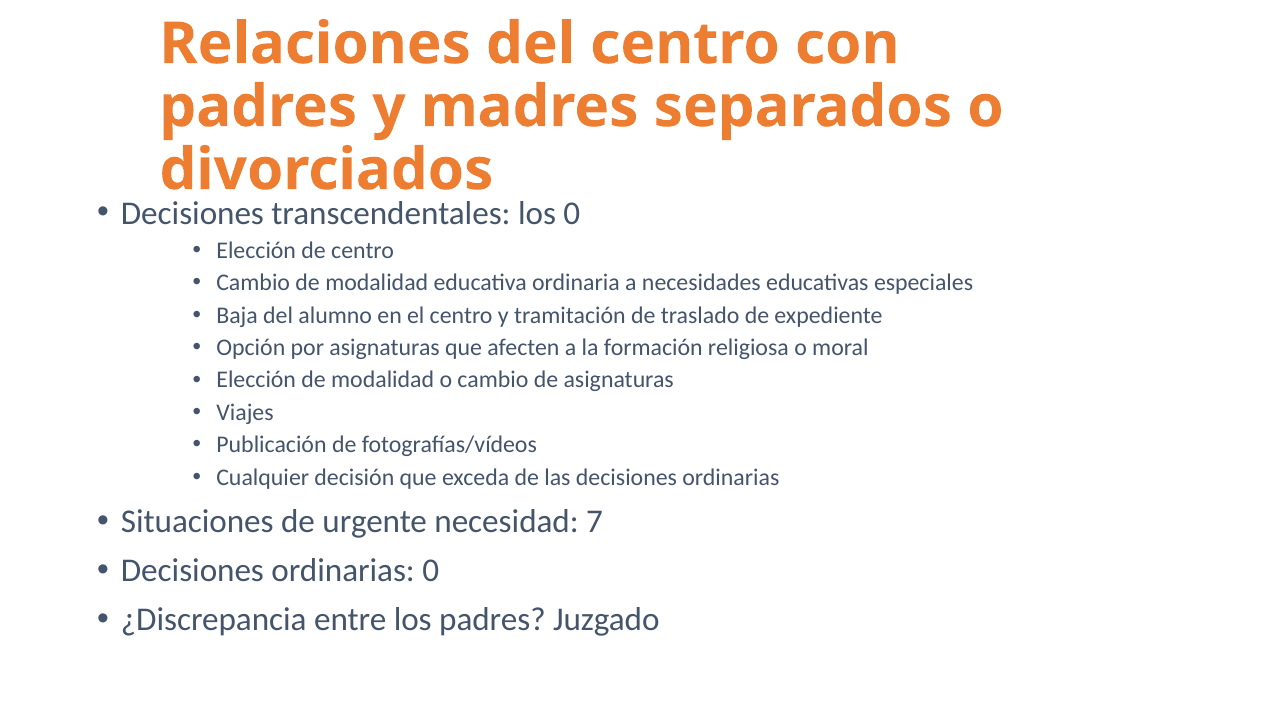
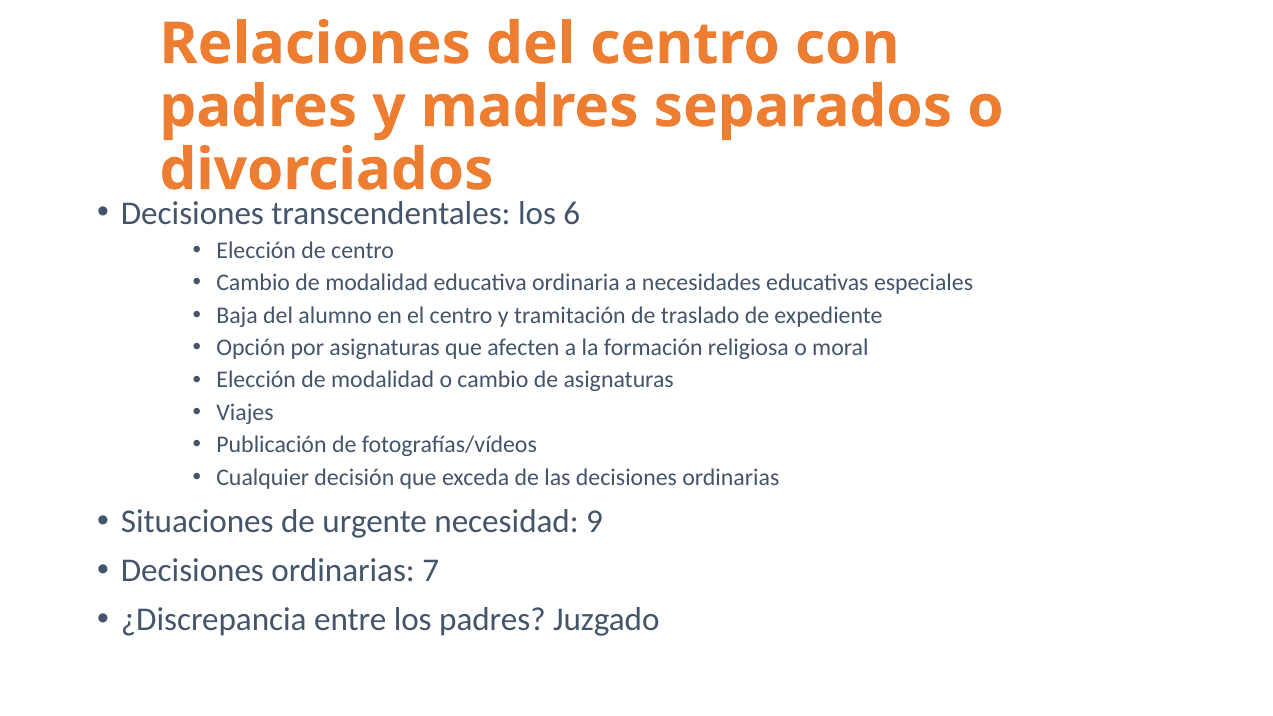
los 0: 0 -> 6
7: 7 -> 9
ordinarias 0: 0 -> 7
